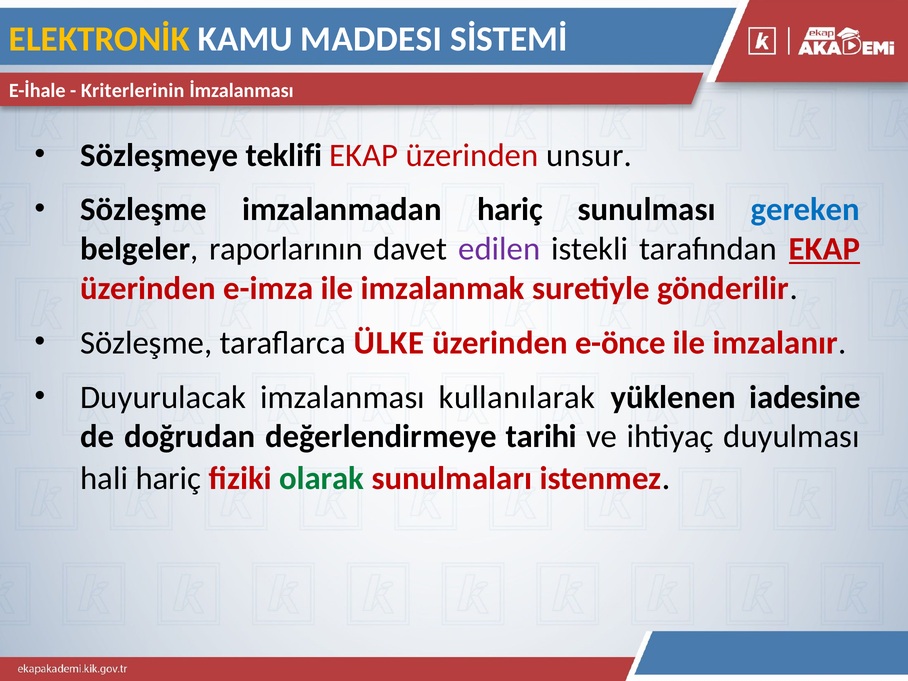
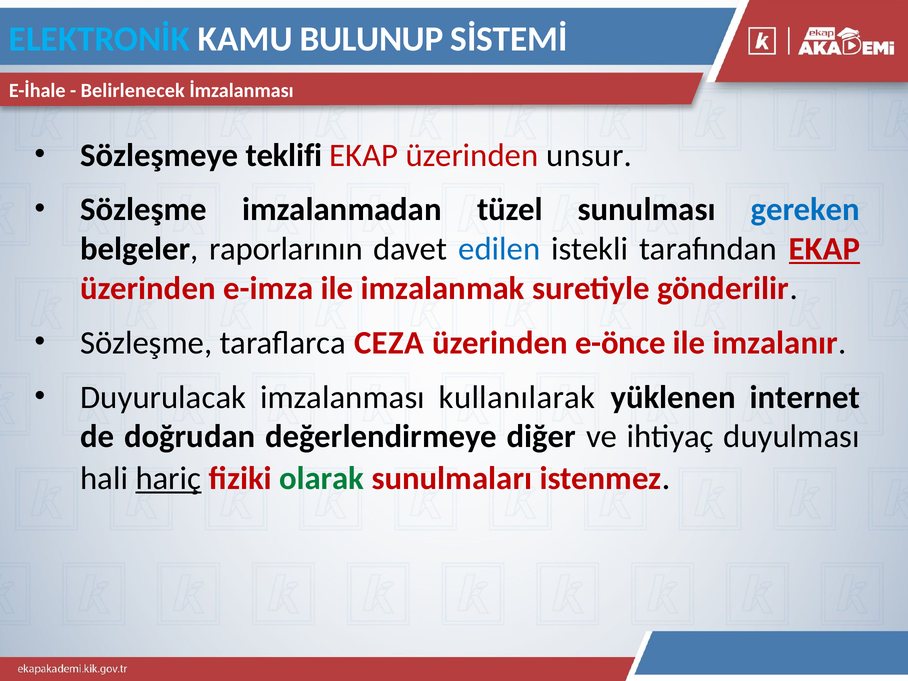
ELEKTRONİK colour: yellow -> light blue
MADDESI: MADDESI -> BULUNUP
Kriterlerinin: Kriterlerinin -> Belirlenecek
imzalanmadan hariç: hariç -> tüzel
edilen colour: purple -> blue
ÜLKE: ÜLKE -> CEZA
iadesine: iadesine -> internet
tarihi: tarihi -> diğer
hariç at (168, 478) underline: none -> present
